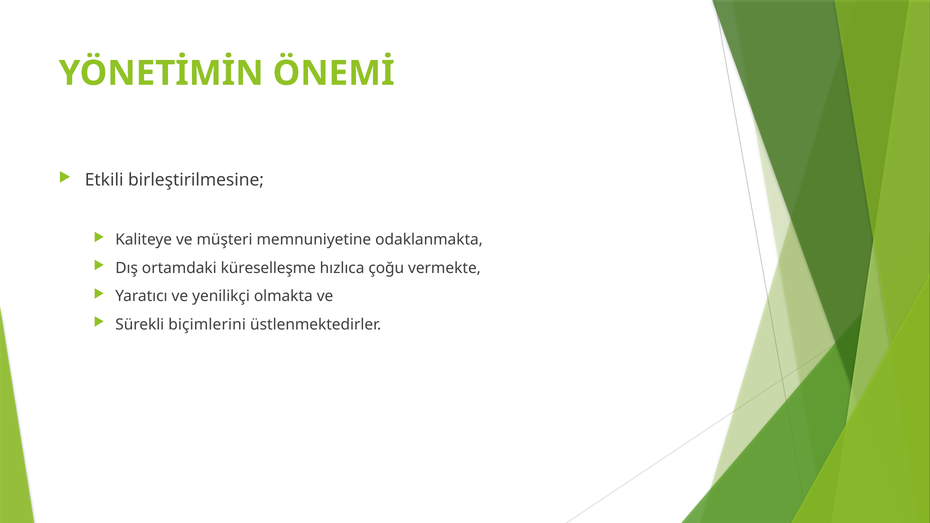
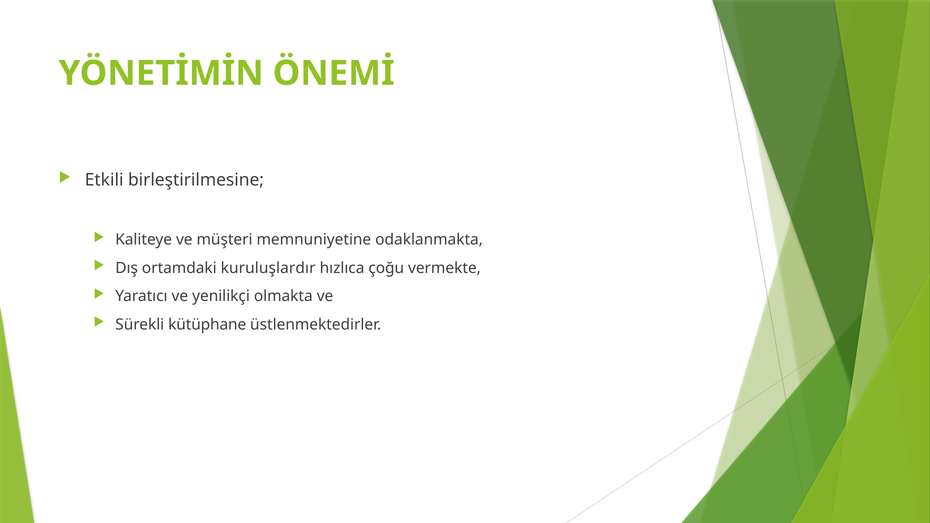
küreselleşme: küreselleşme -> kuruluşlardır
biçimlerini: biçimlerini -> kütüphane
